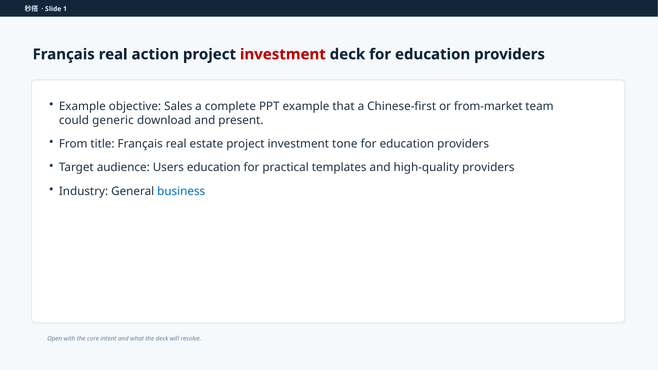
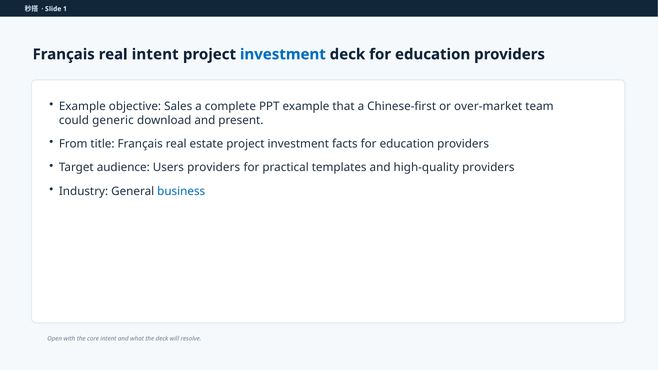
real action: action -> intent
investment at (283, 54) colour: red -> blue
from-market: from-market -> over-market
tone: tone -> facts
Users education: education -> providers
